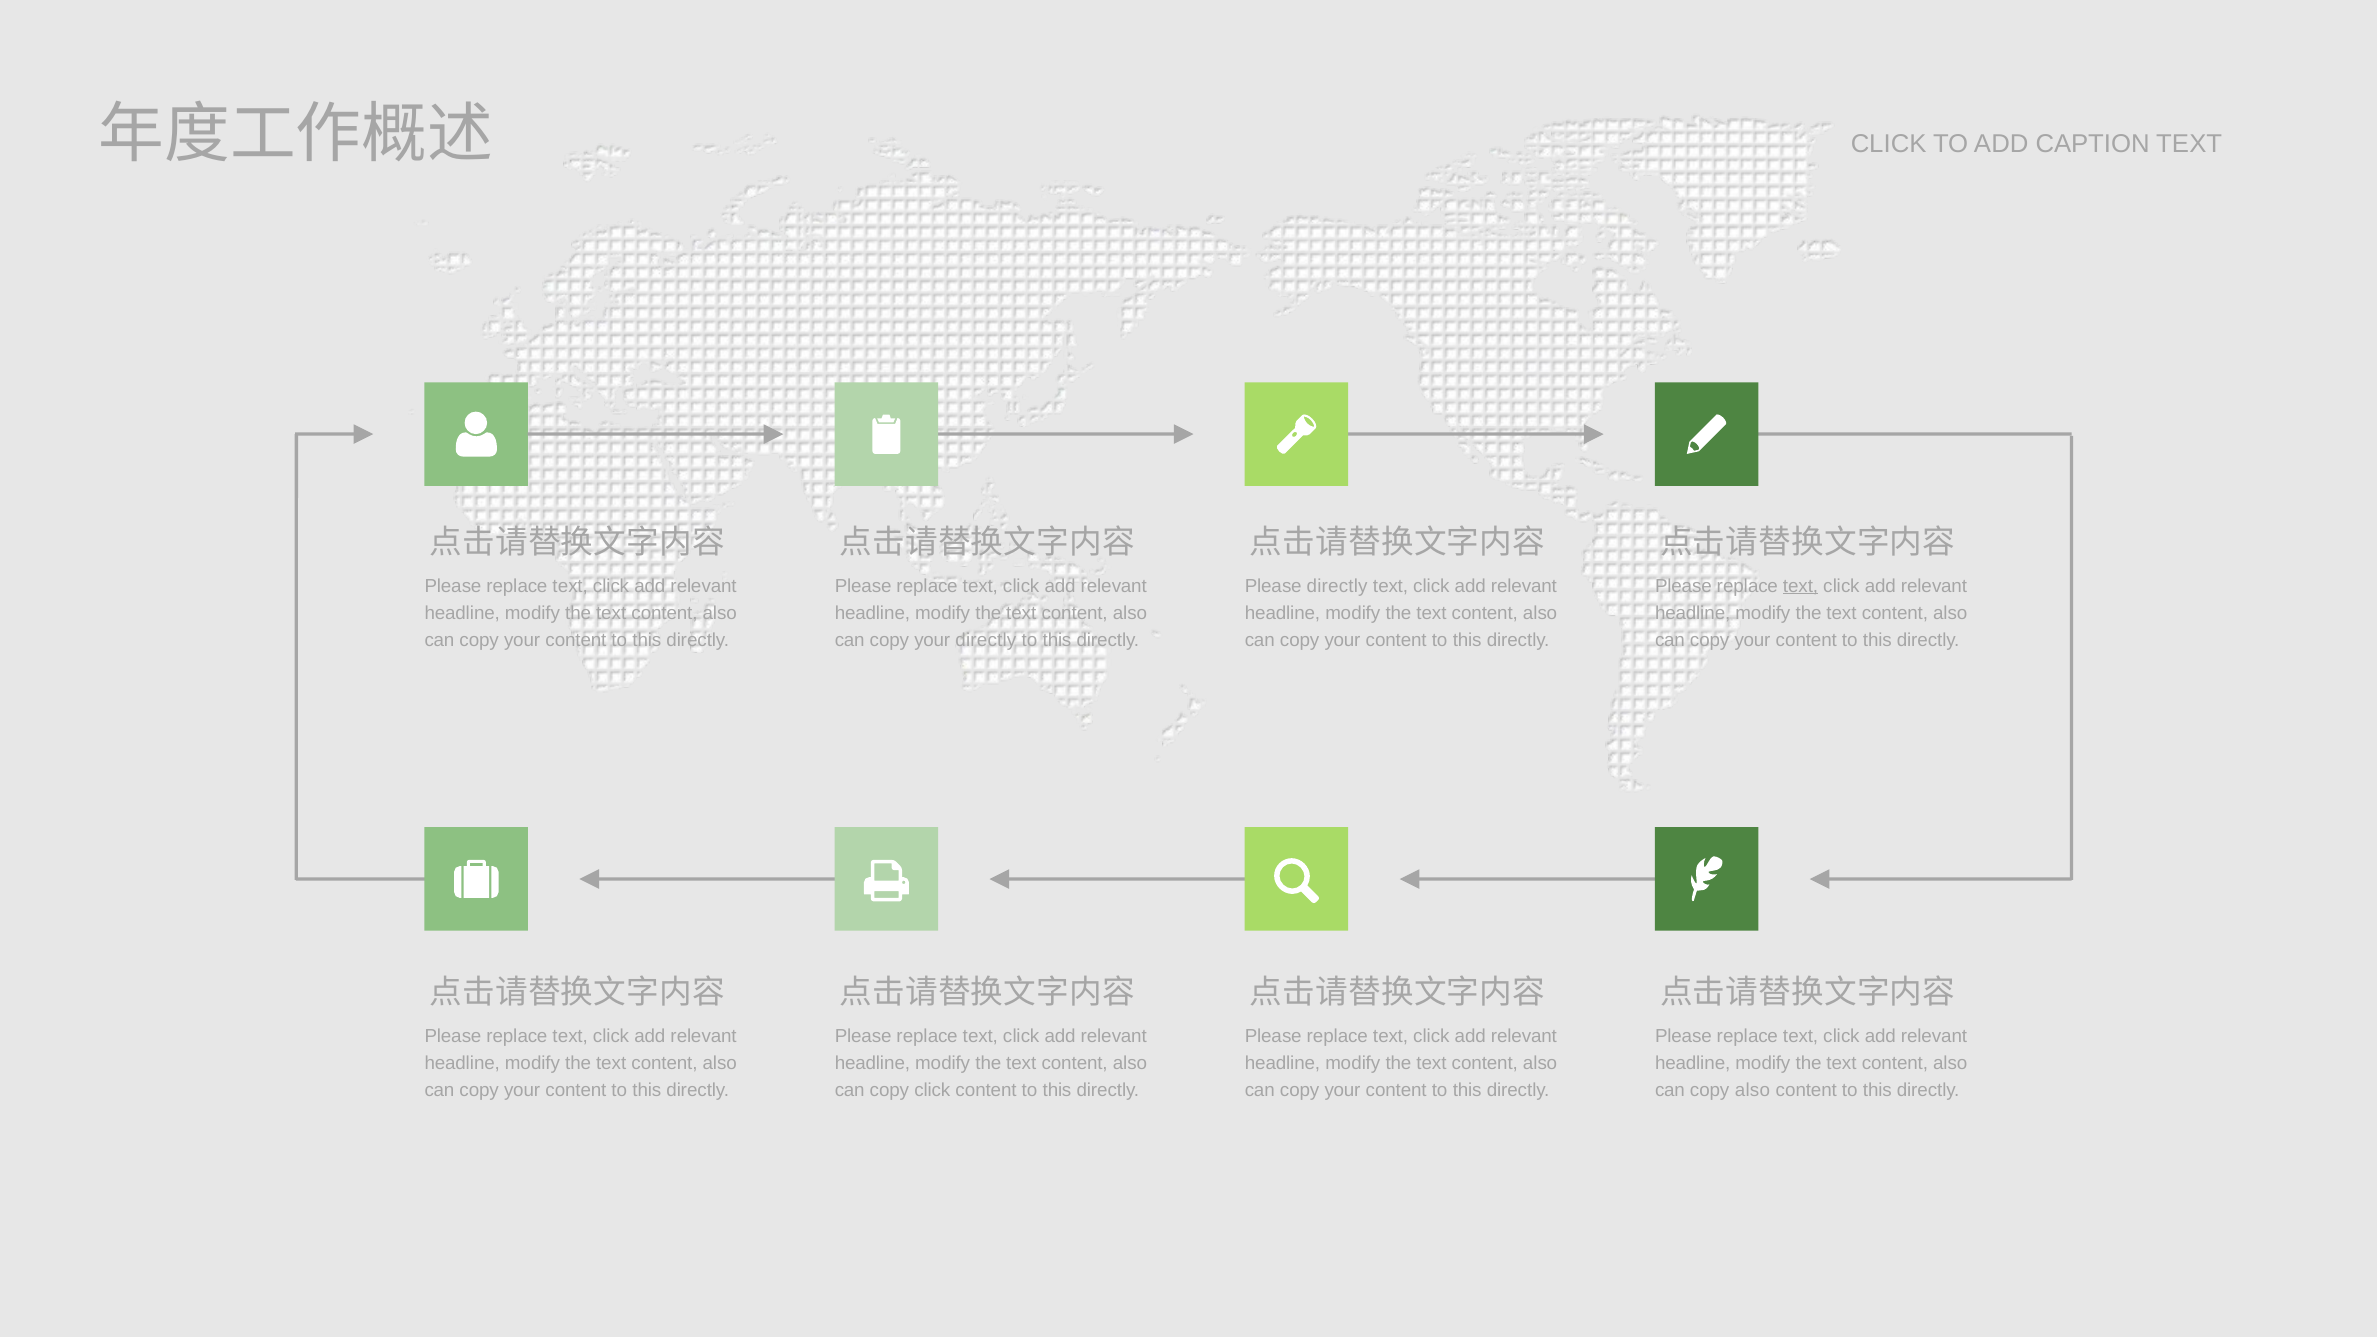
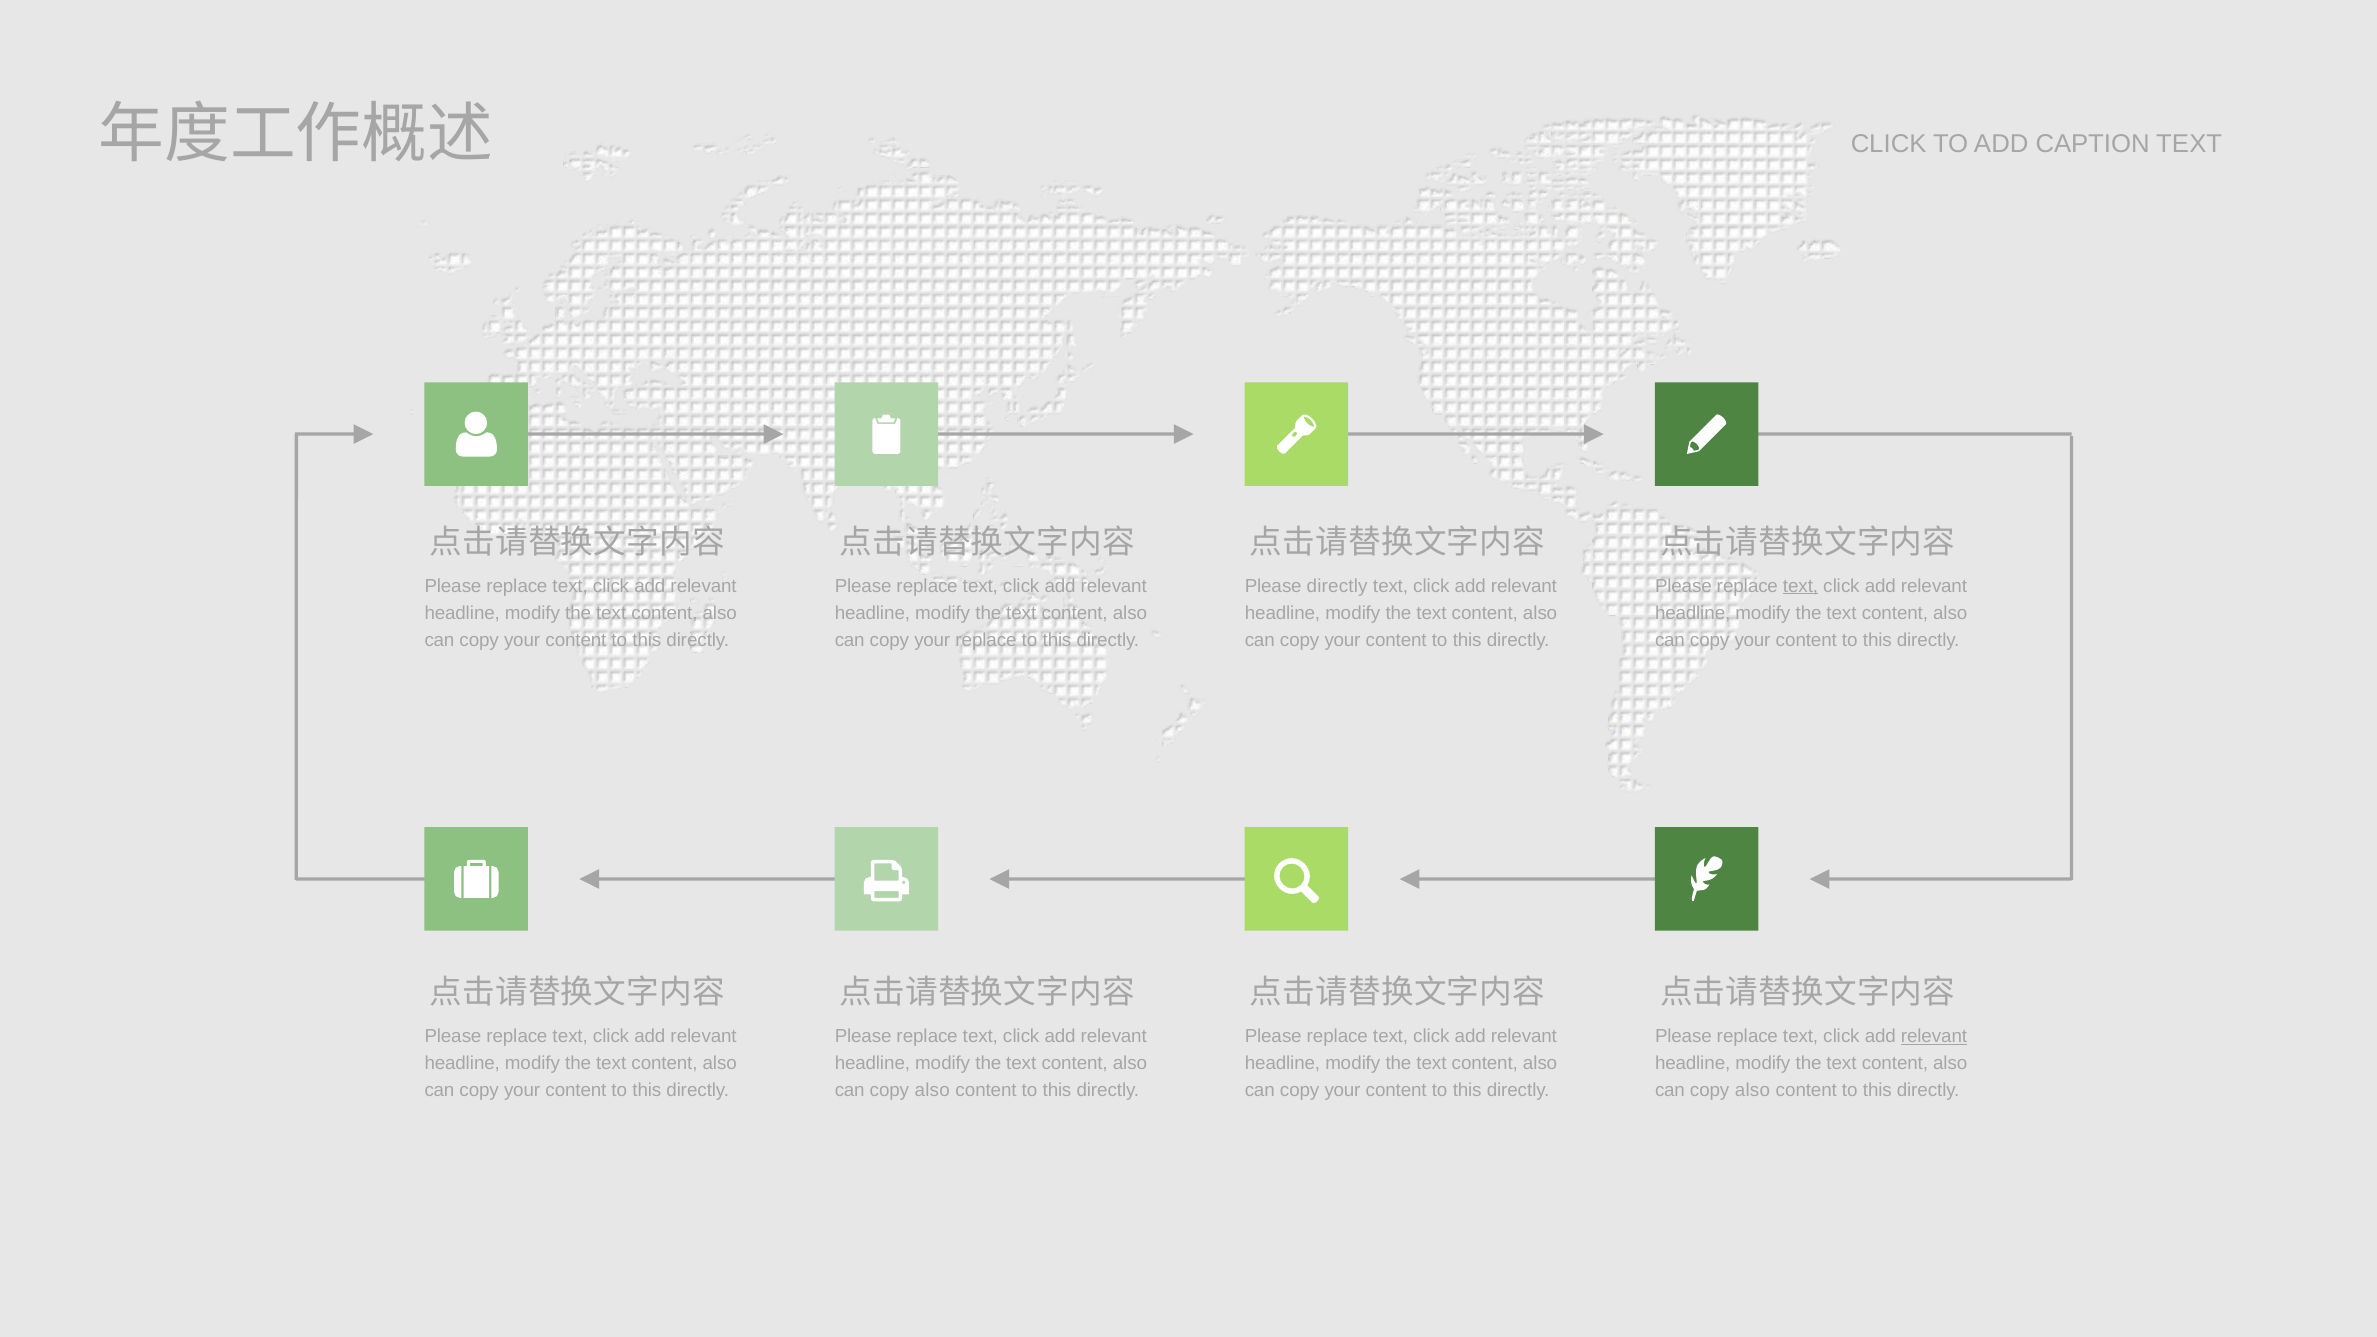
your directly: directly -> replace
relevant at (1934, 1036) underline: none -> present
click at (932, 1090): click -> also
